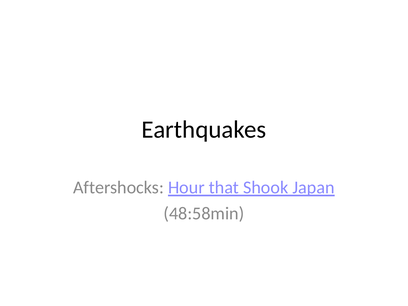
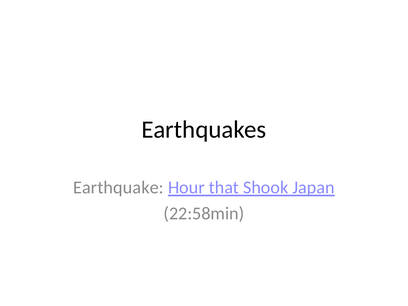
Aftershocks: Aftershocks -> Earthquake
48:58min: 48:58min -> 22:58min
